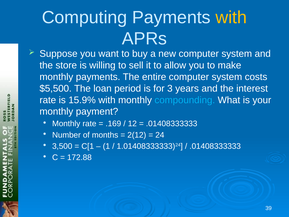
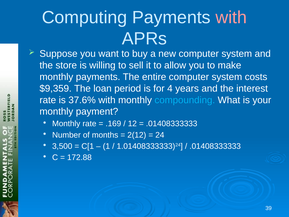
with at (231, 17) colour: yellow -> pink
$5,500: $5,500 -> $9,359
3: 3 -> 4
15.9%: 15.9% -> 37.6%
